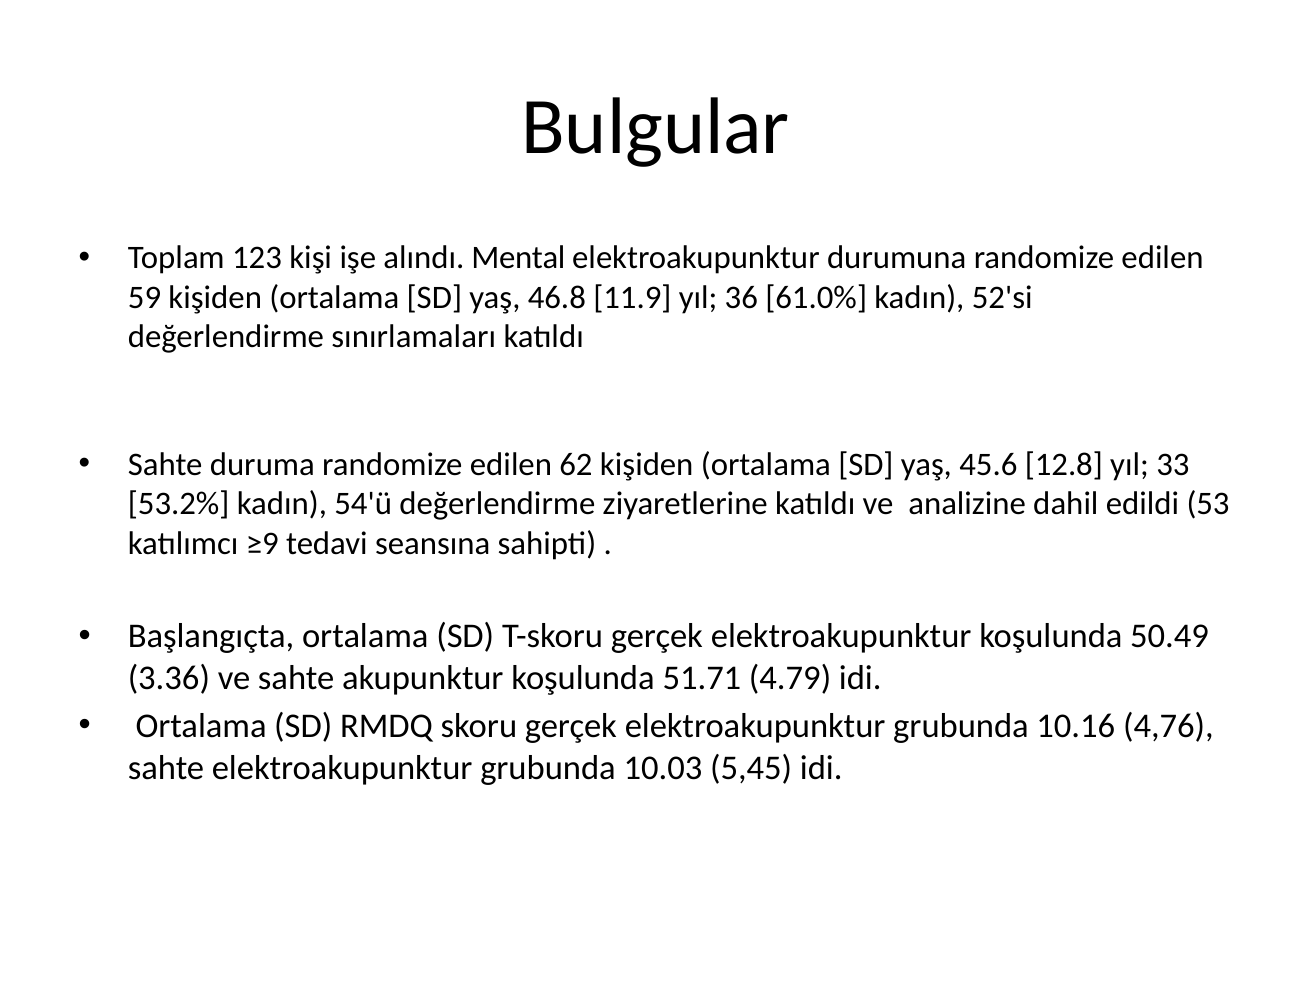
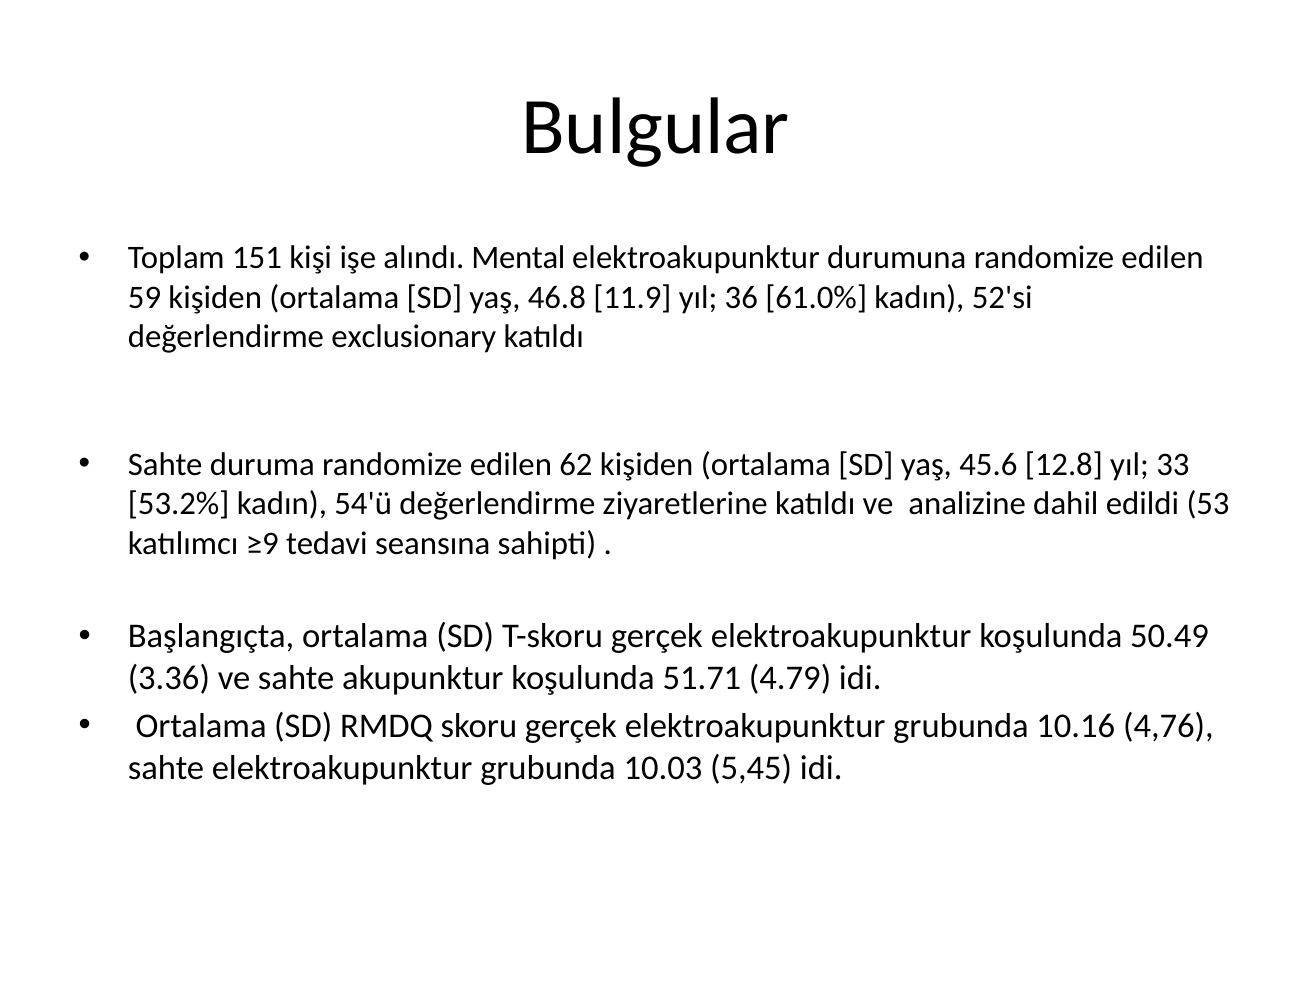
123: 123 -> 151
sınırlamaları: sınırlamaları -> exclusionary
